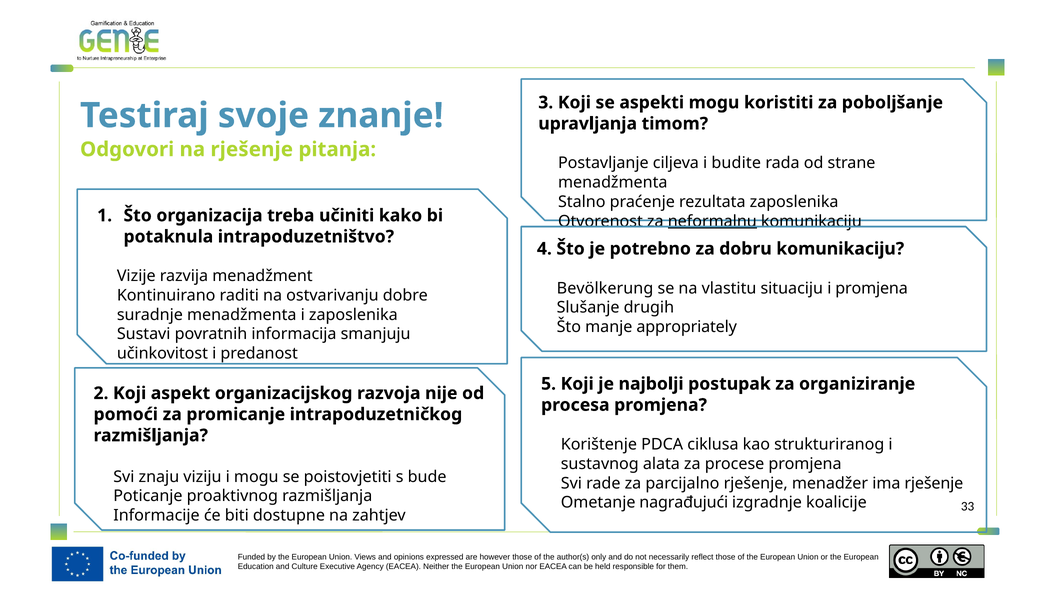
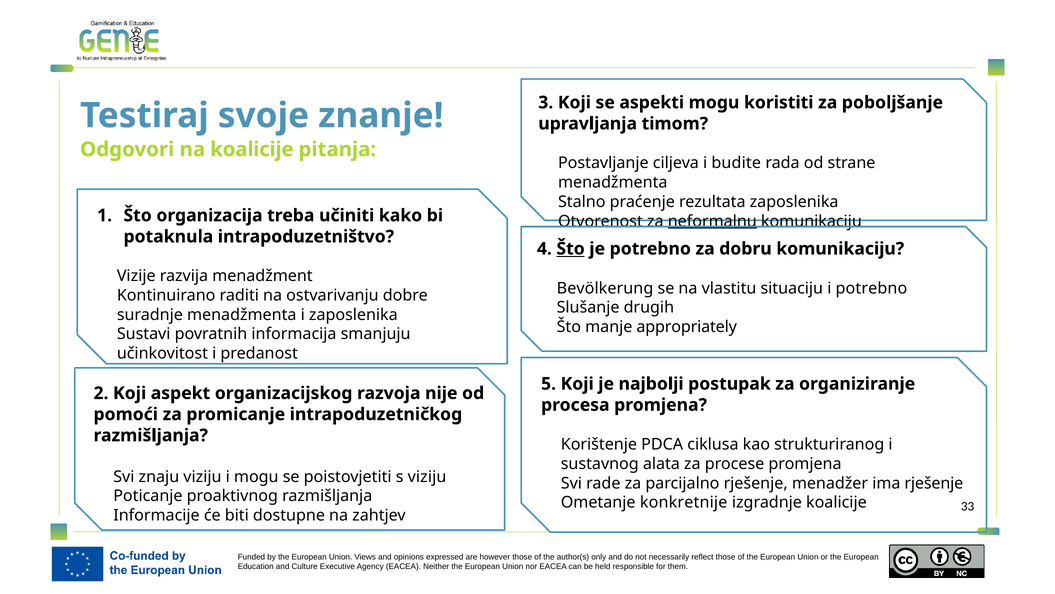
na rješenje: rješenje -> koalicije
Što at (571, 249) underline: none -> present
i promjena: promjena -> potrebno
s bude: bude -> viziju
nagrađujući: nagrađujući -> konkretnije
